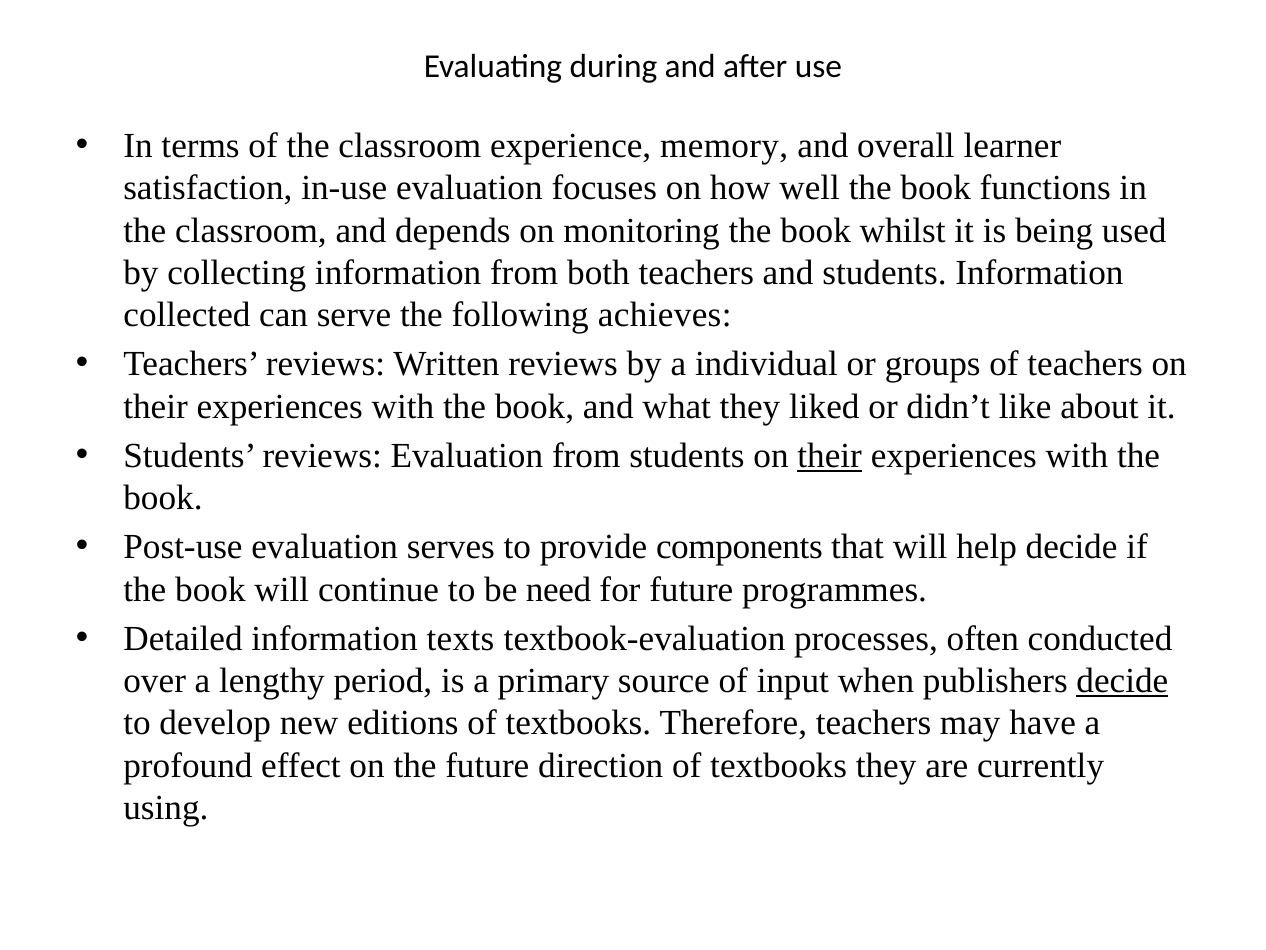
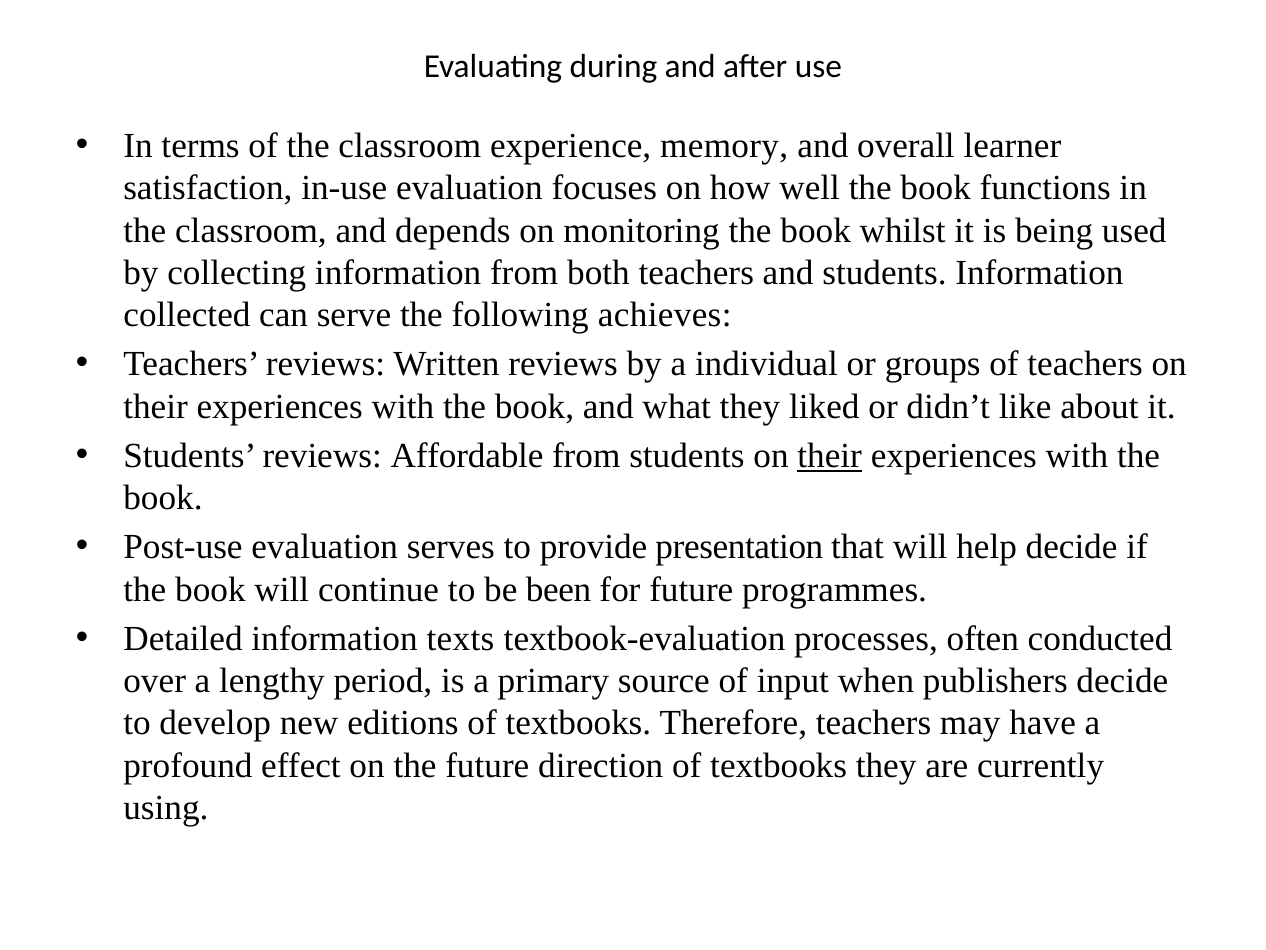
reviews Evaluation: Evaluation -> Affordable
components: components -> presentation
need: need -> been
decide at (1122, 681) underline: present -> none
